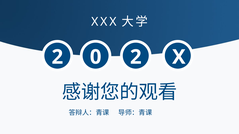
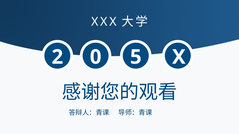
0 2: 2 -> 5
